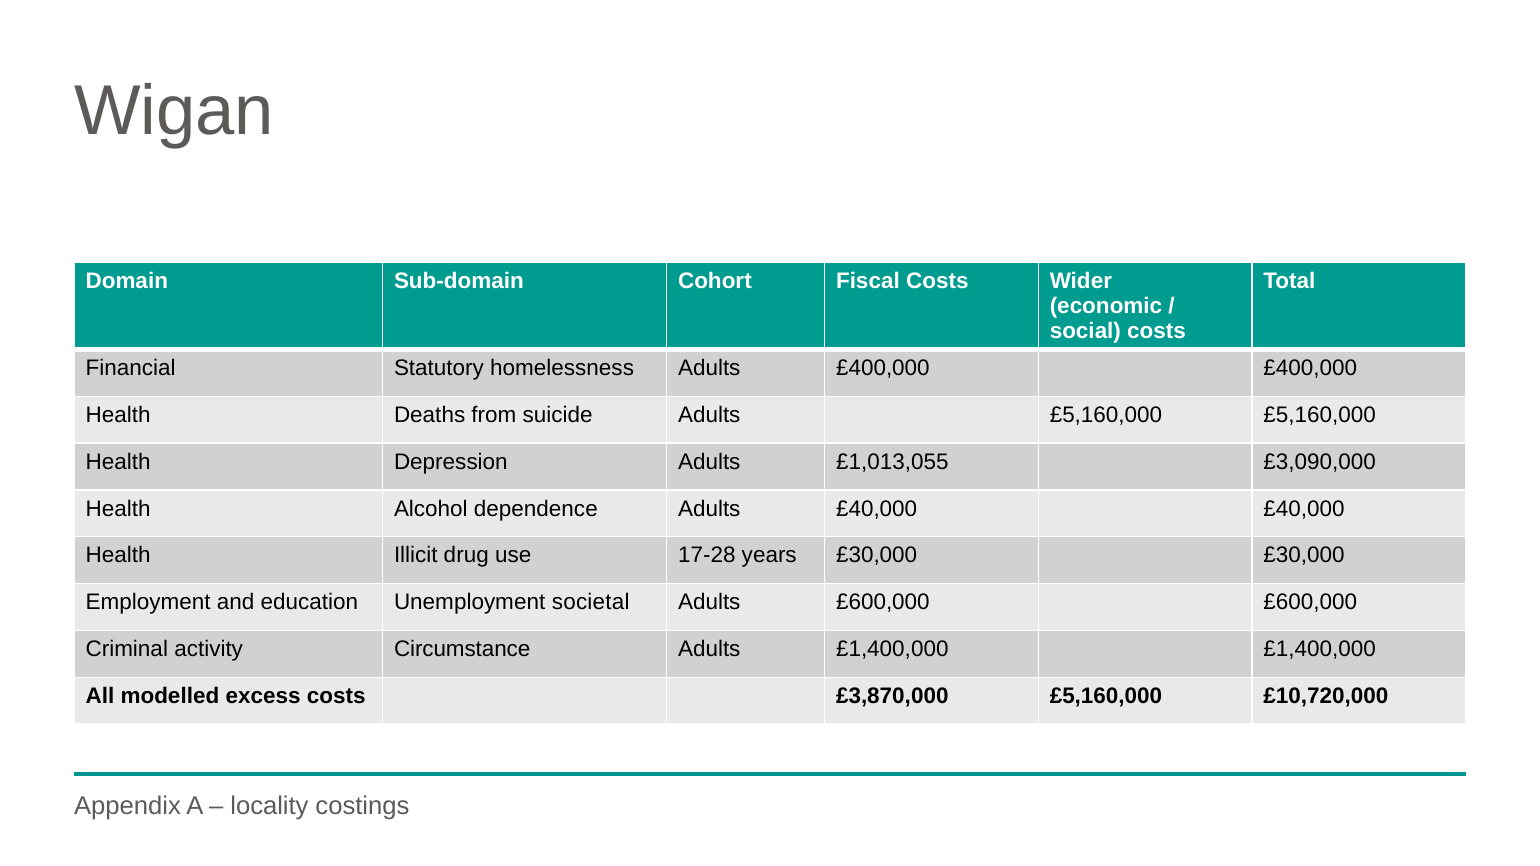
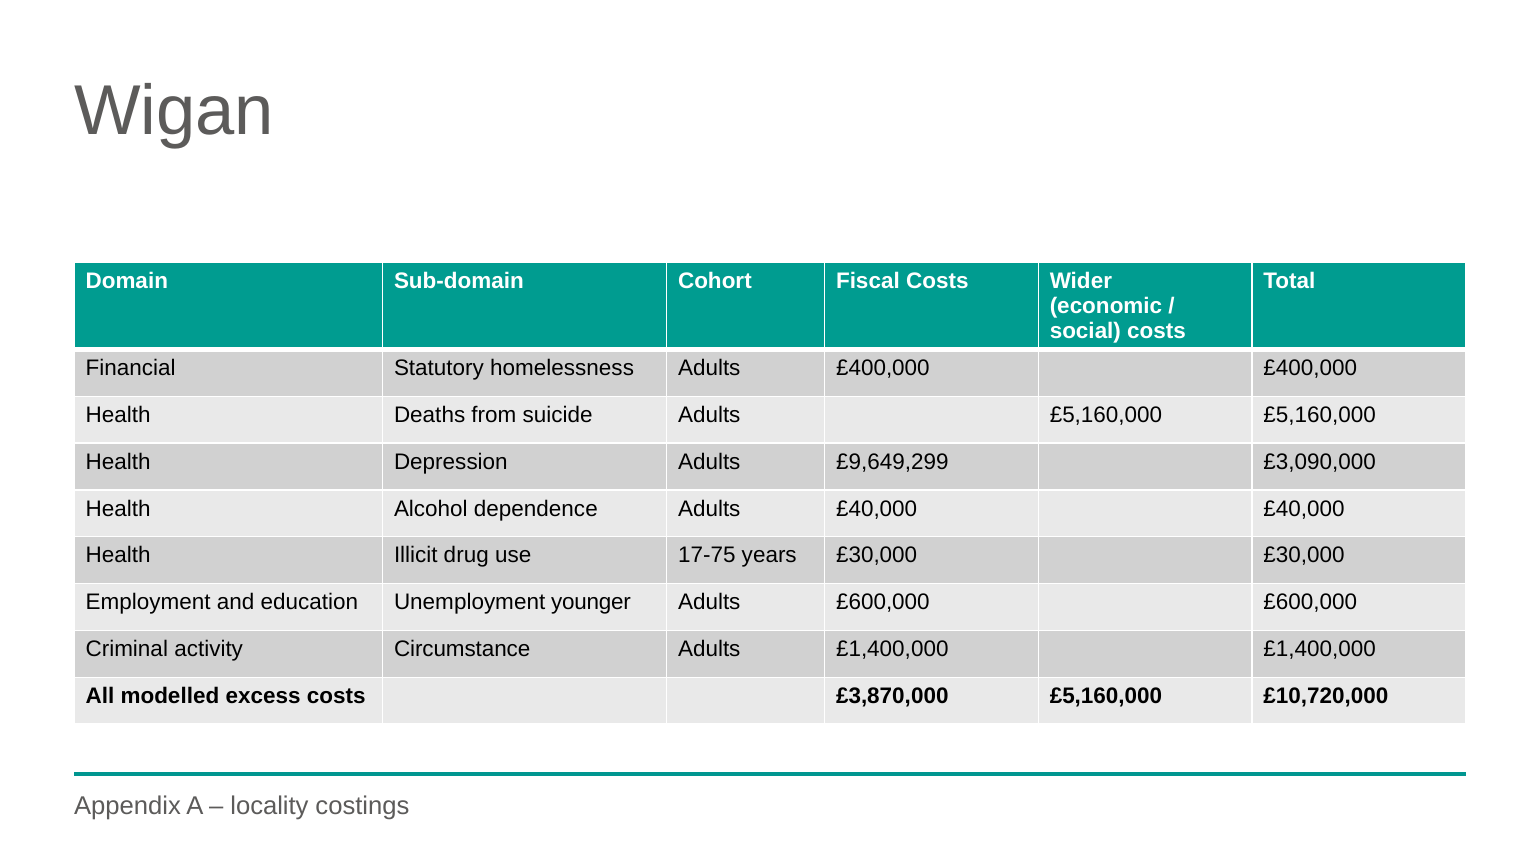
£1,013,055: £1,013,055 -> £9,649,299
17-28: 17-28 -> 17-75
societal: societal -> younger
